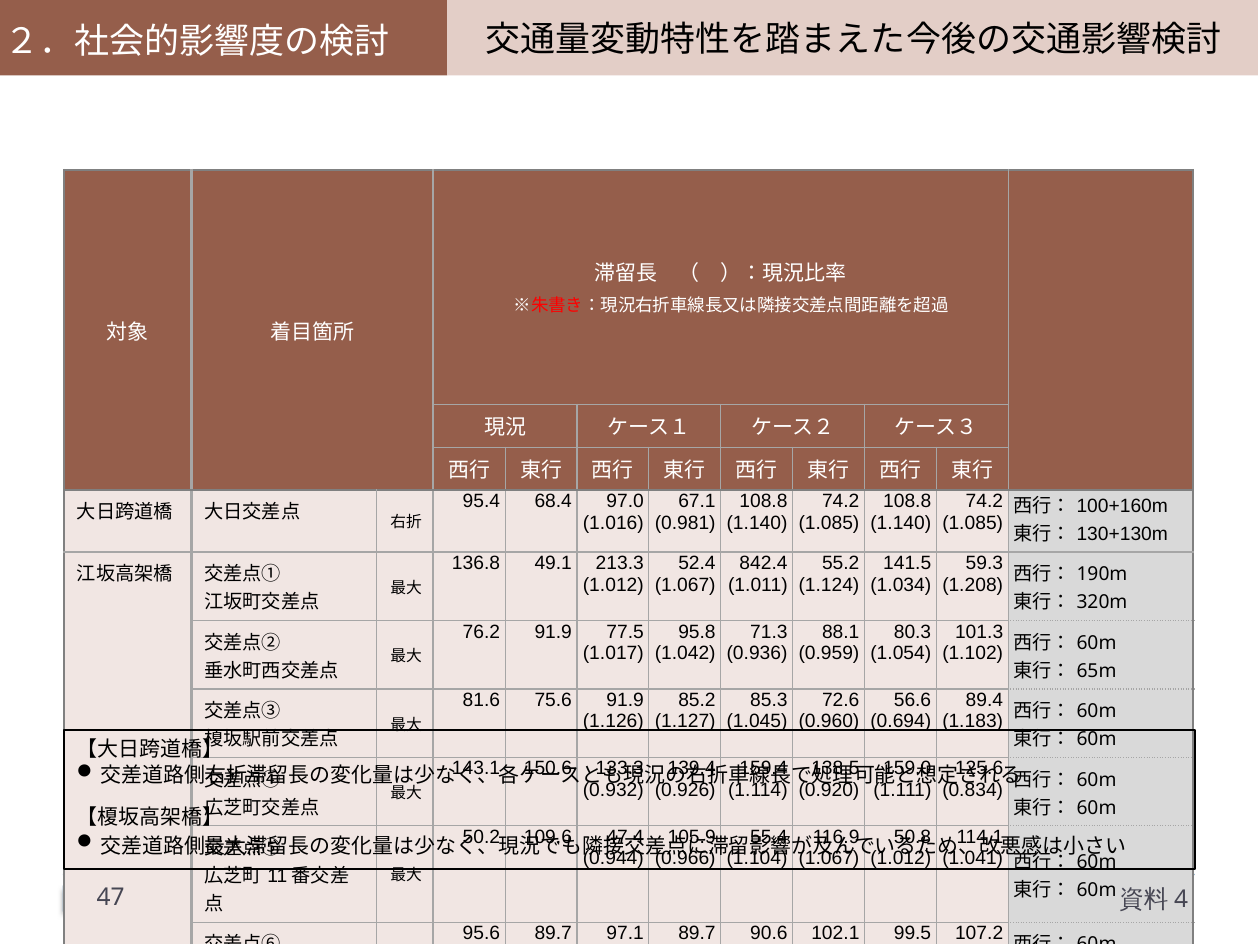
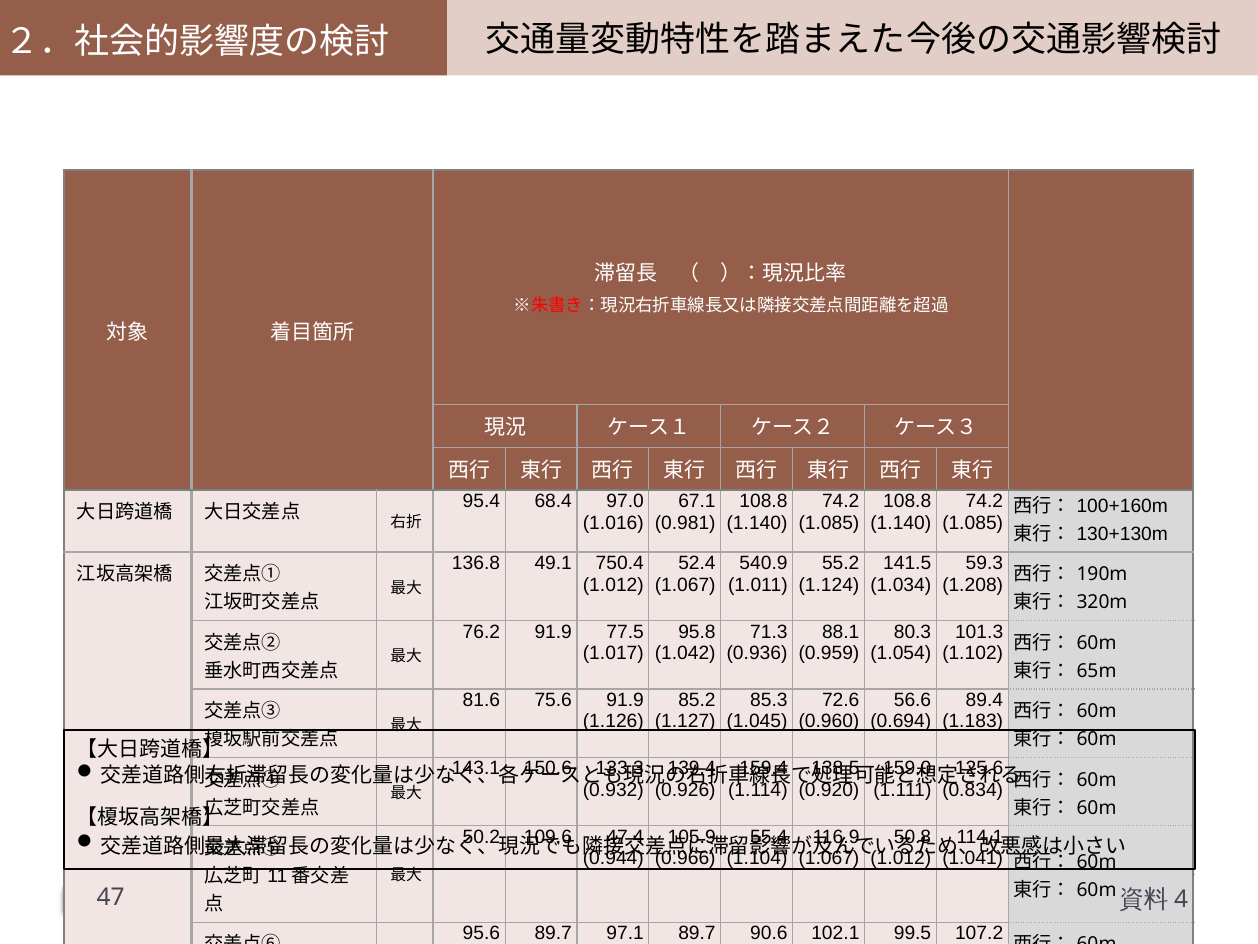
213.3: 213.3 -> 750.4
842.4: 842.4 -> 540.9
